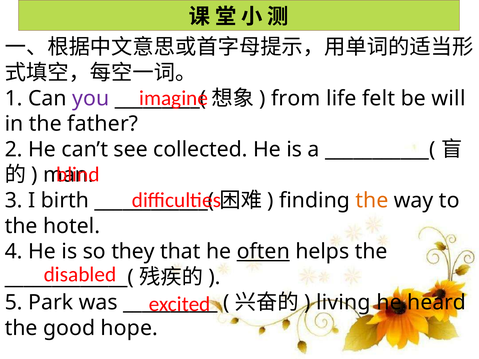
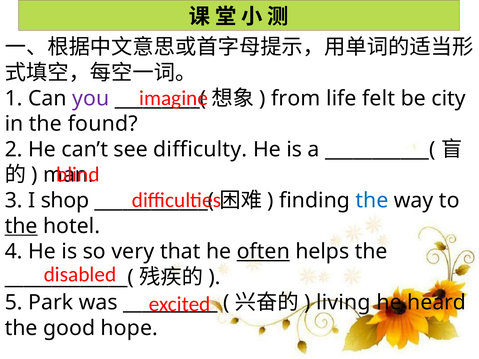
will: will -> city
father: father -> found
collected: collected -> difficulty
birth: birth -> shop
the at (372, 201) colour: orange -> blue
the at (21, 226) underline: none -> present
they: they -> very
